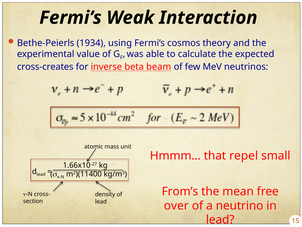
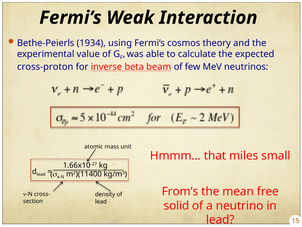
cross-creates: cross-creates -> cross-proton
repel: repel -> miles
over: over -> solid
